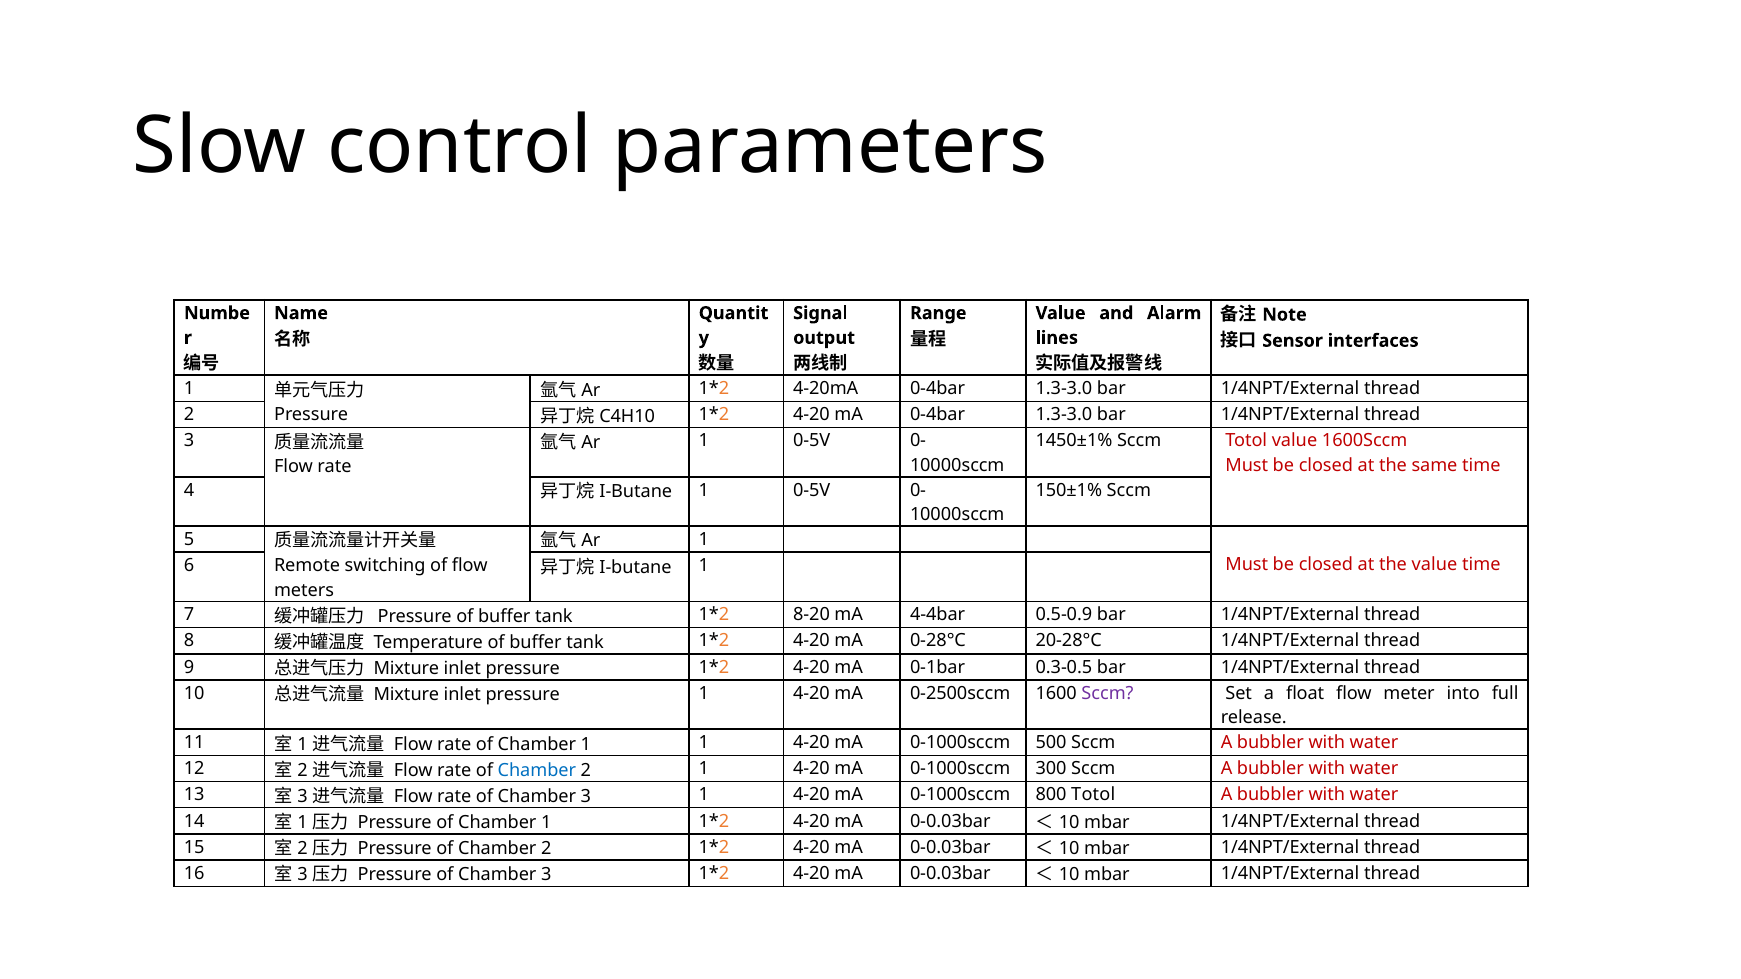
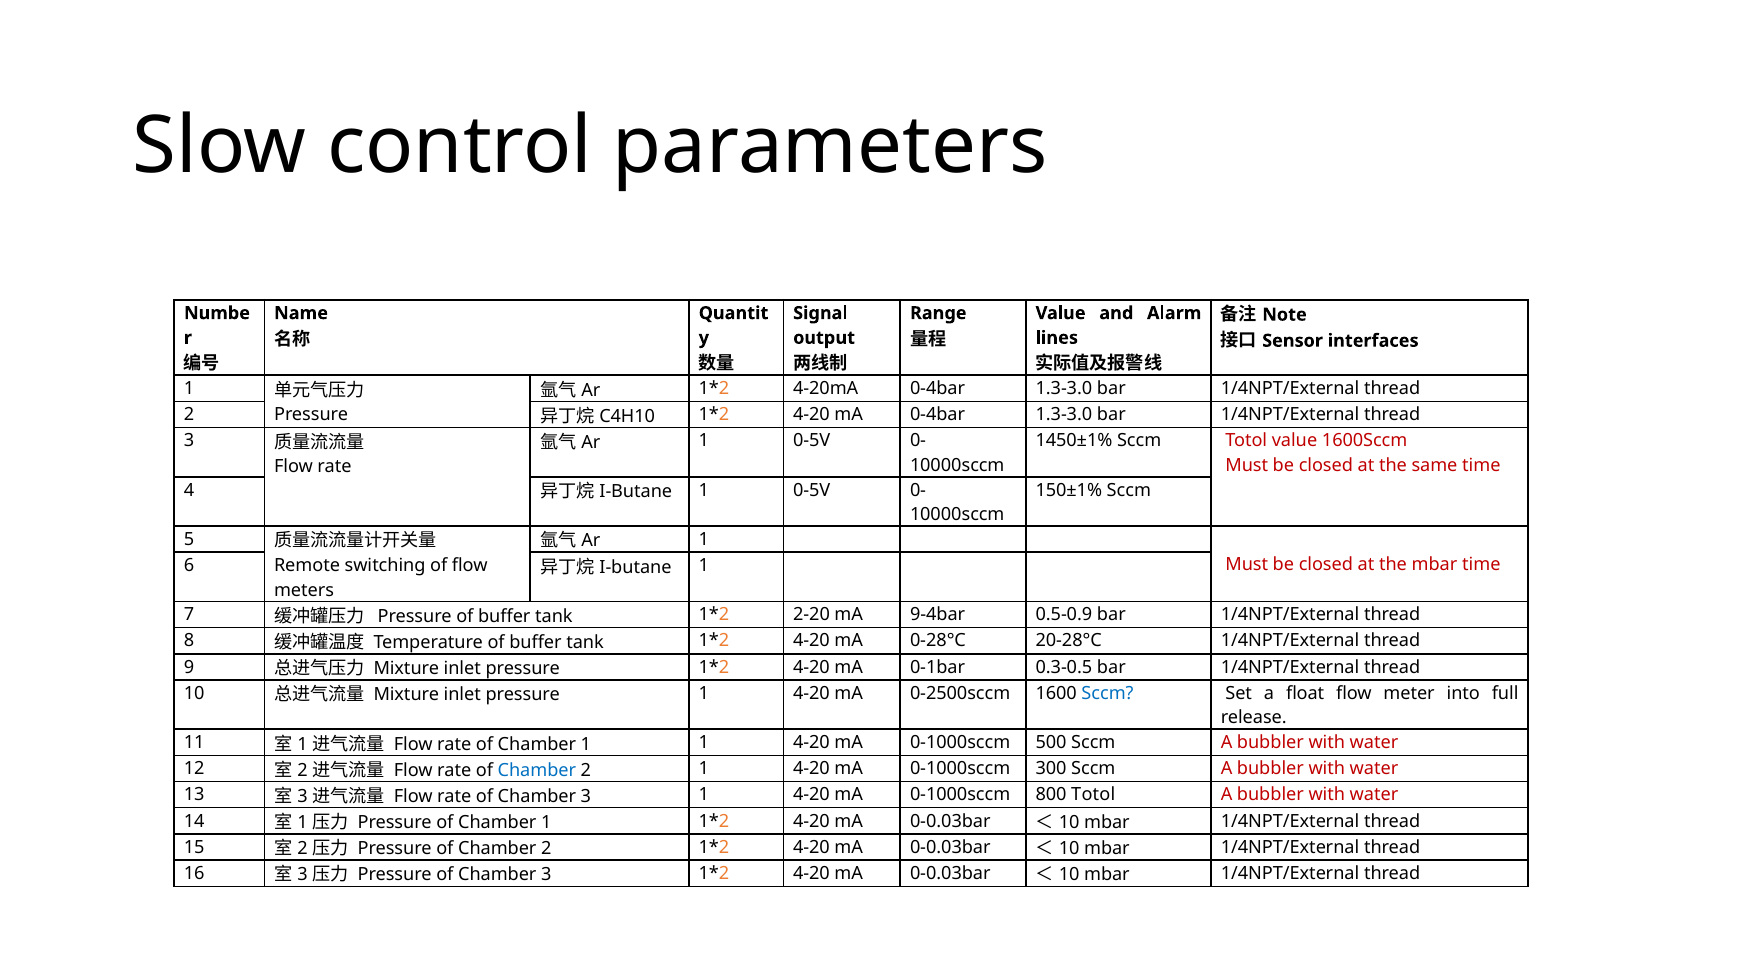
the value: value -> mbar
8-20: 8-20 -> 2-20
4-4bar: 4-4bar -> 9-4bar
Sccm at (1108, 694) colour: purple -> blue
